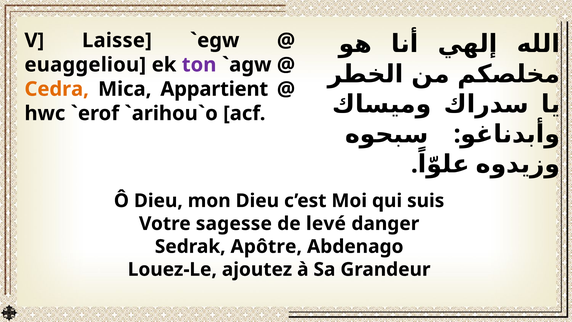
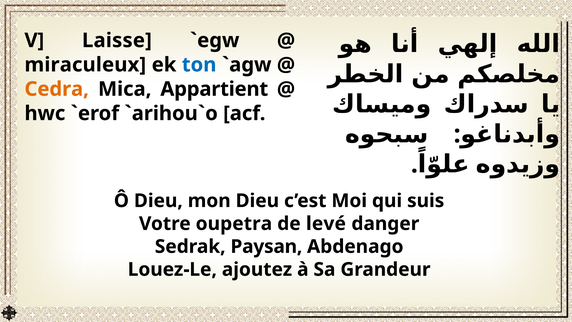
euaggeliou: euaggeliou -> miraculeux
ton colour: purple -> blue
sagesse: sagesse -> oupetra
Apôtre: Apôtre -> Paysan
